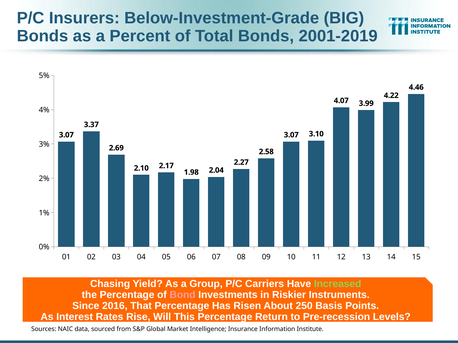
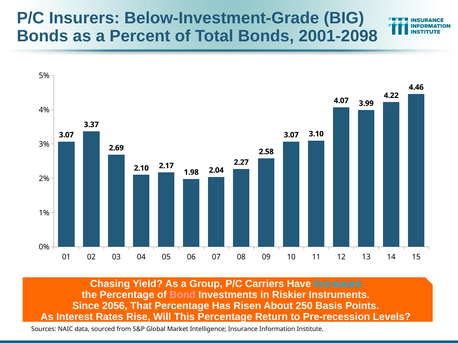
2001-2019: 2001-2019 -> 2001-2098
Increased colour: light green -> light blue
2016: 2016 -> 2056
